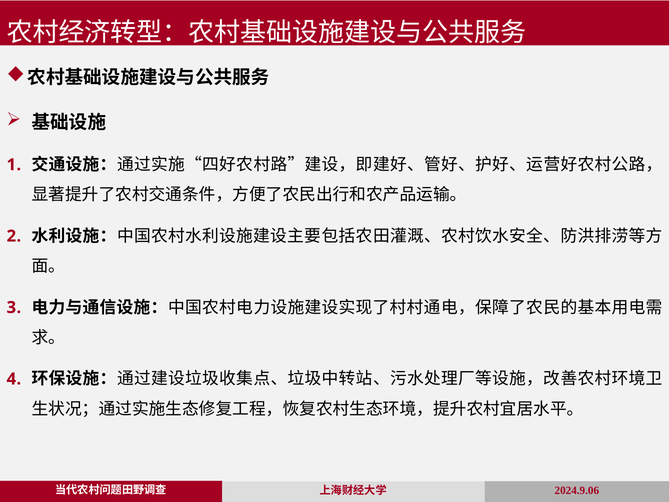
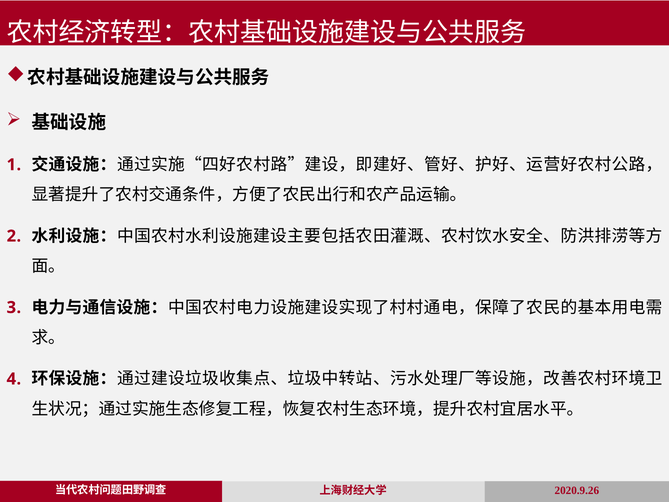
2024.9.06: 2024.9.06 -> 2020.9.26
